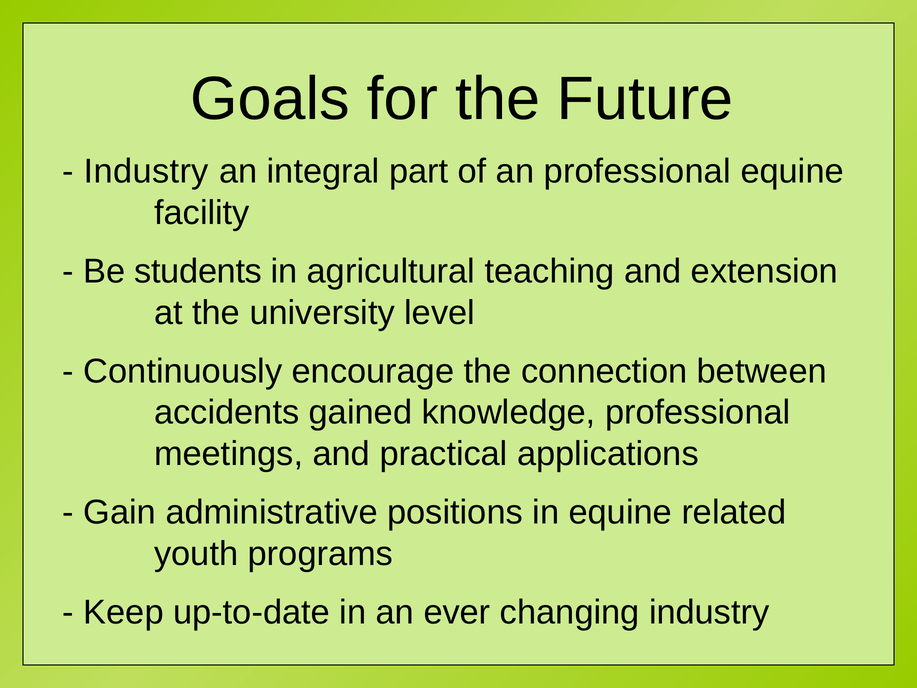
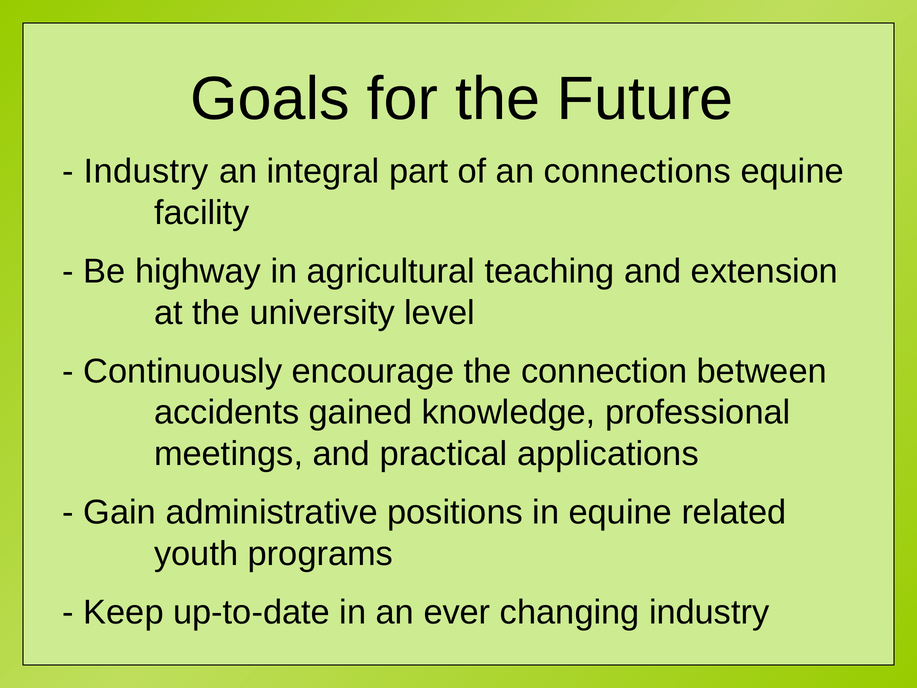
an professional: professional -> connections
students: students -> highway
